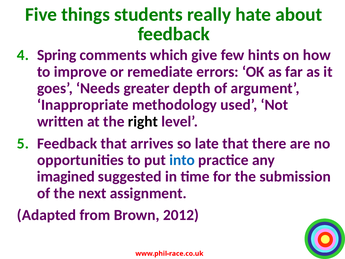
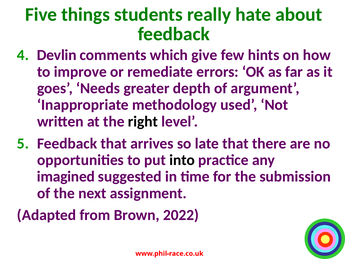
Spring: Spring -> Devlin
into colour: blue -> black
2012: 2012 -> 2022
